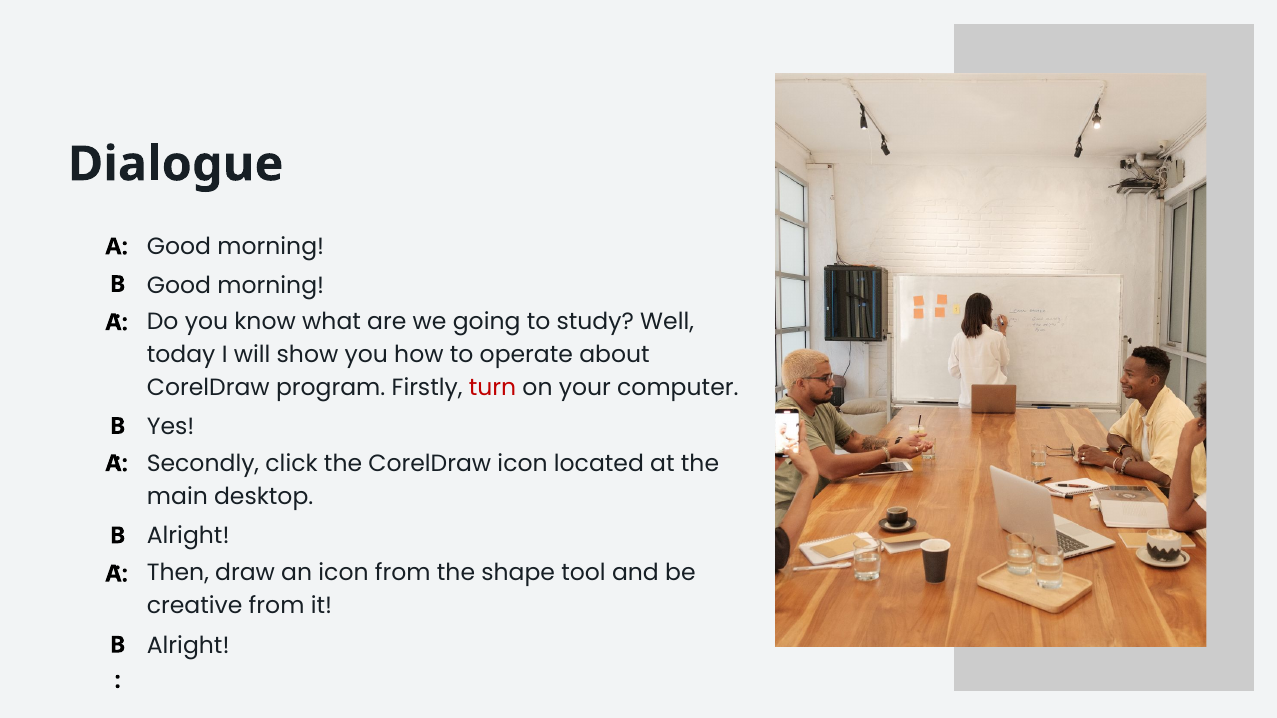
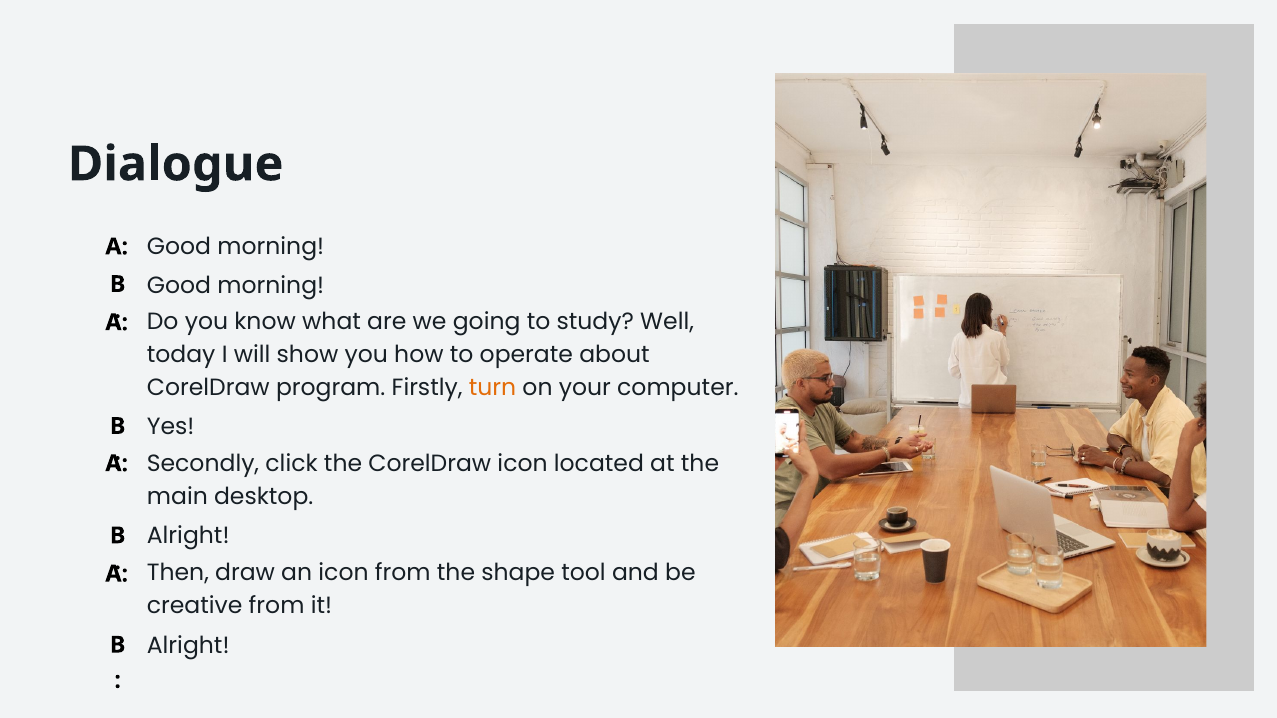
turn colour: red -> orange
